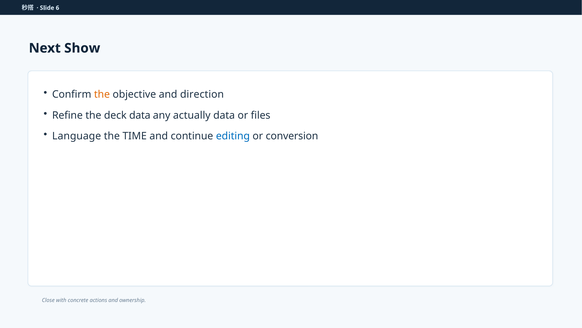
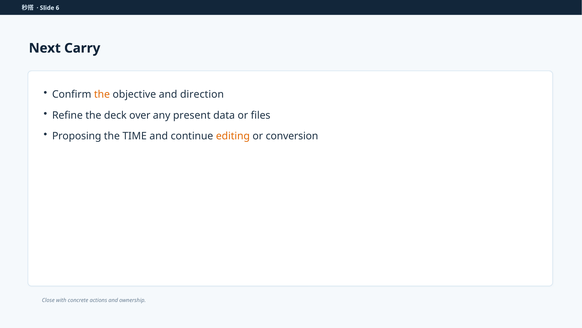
Show: Show -> Carry
deck data: data -> over
actually: actually -> present
Language: Language -> Proposing
editing colour: blue -> orange
